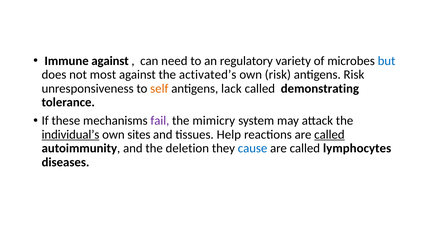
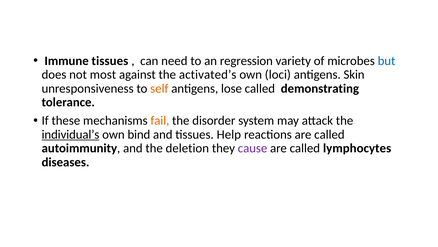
Immune against: against -> tissues
regulatory: regulatory -> regression
own risk: risk -> loci
antigens Risk: Risk -> Skin
lack: lack -> lose
fail colour: purple -> orange
mimicry: mimicry -> disorder
sites: sites -> bind
called at (329, 134) underline: present -> none
cause colour: blue -> purple
